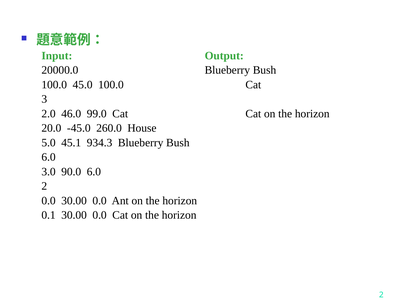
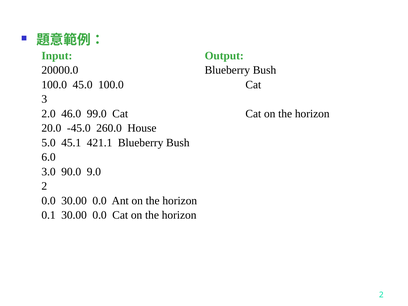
934.3: 934.3 -> 421.1
90.0 6.0: 6.0 -> 9.0
